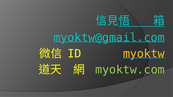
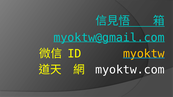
myoktw.com colour: light green -> white
